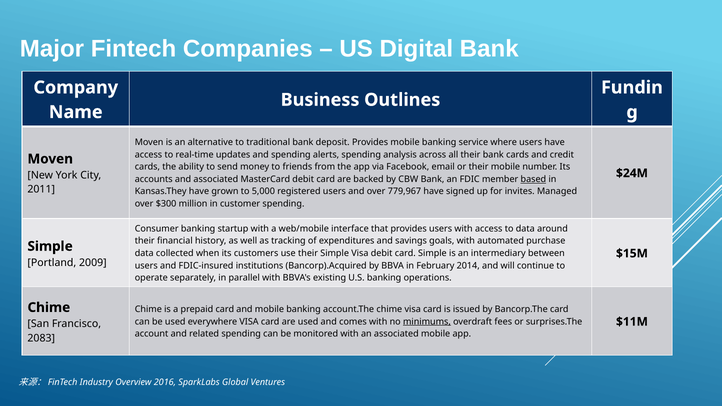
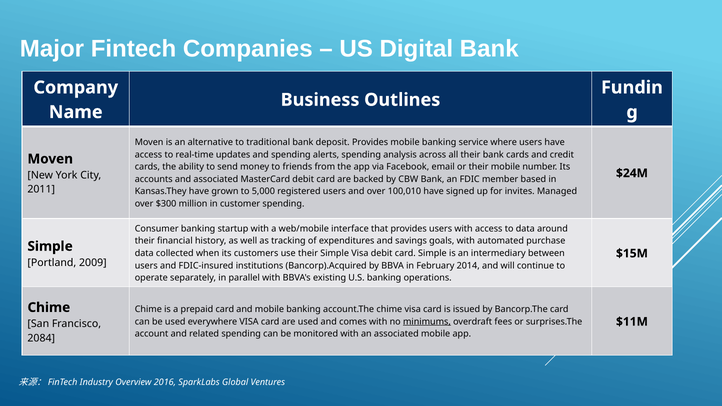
based underline: present -> none
779,967: 779,967 -> 100,010
2083: 2083 -> 2084
